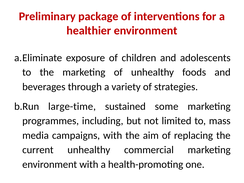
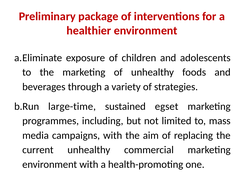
some: some -> egset
